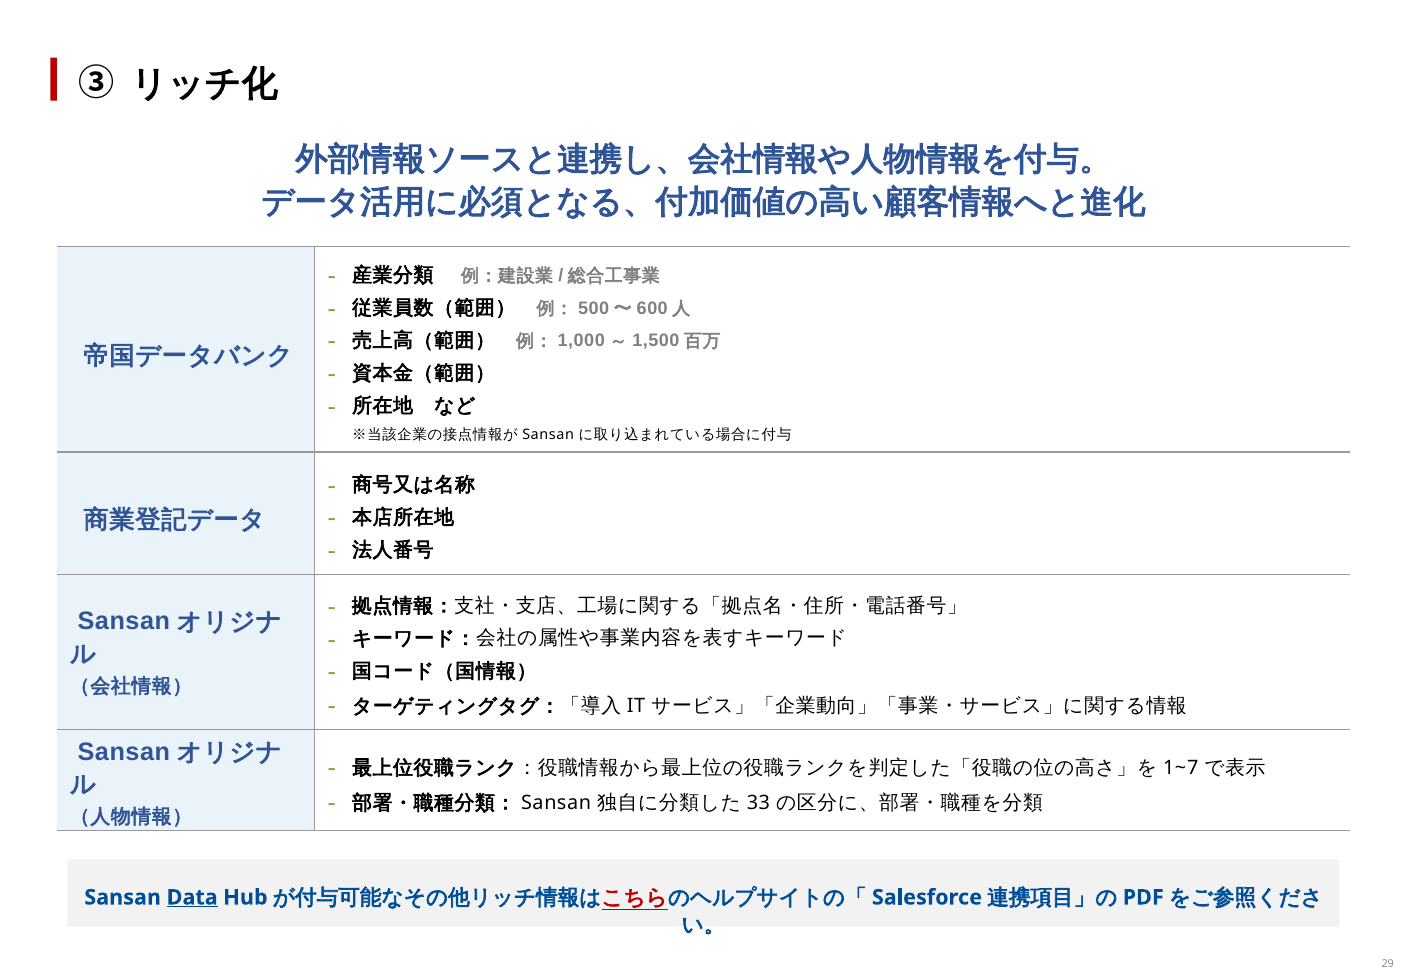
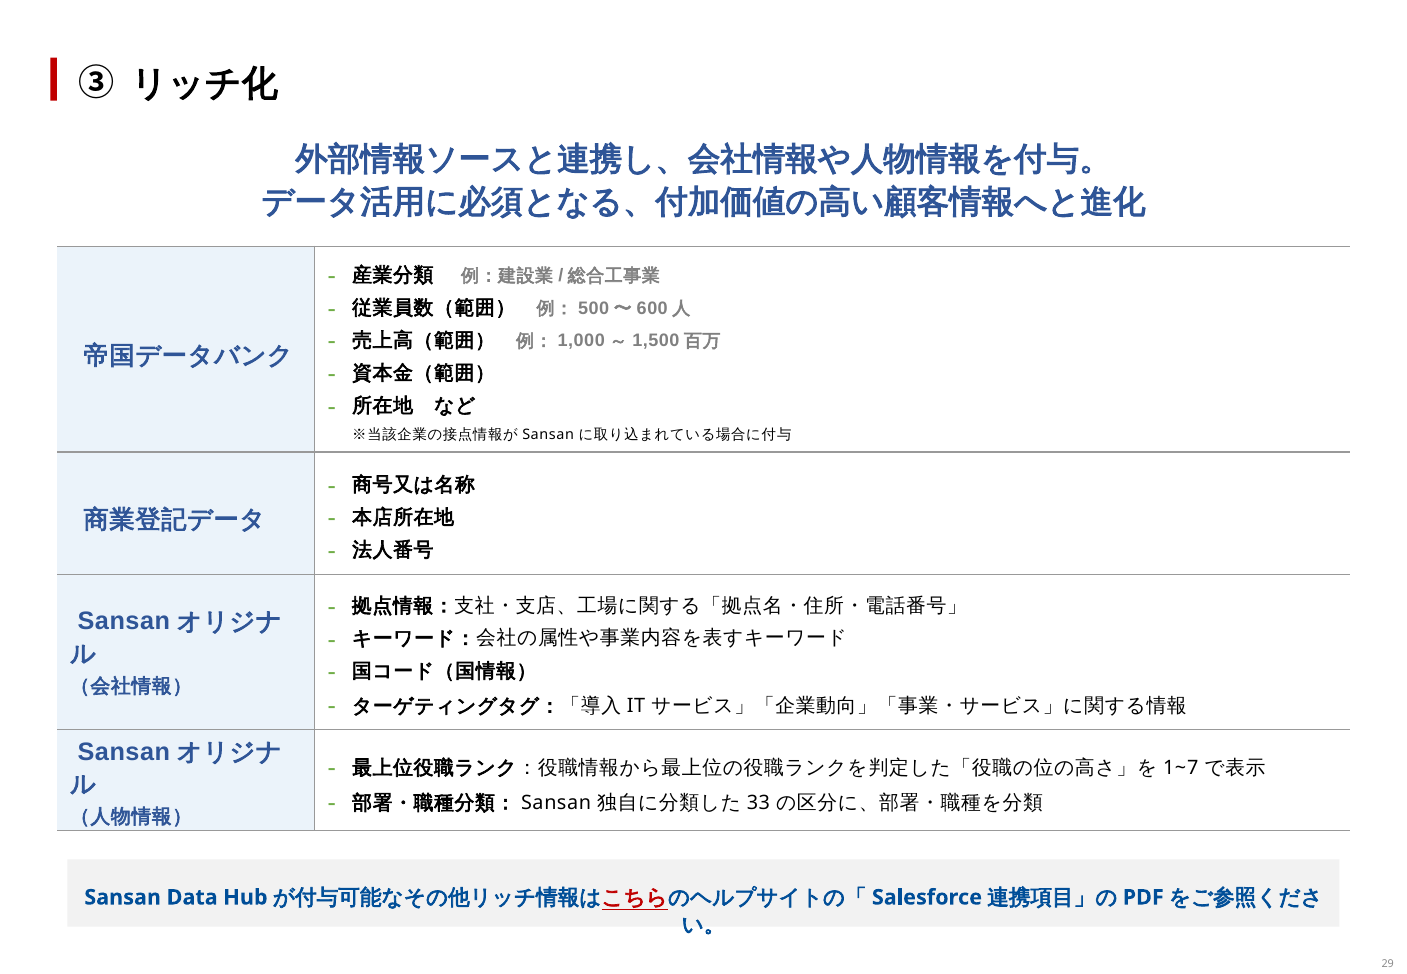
Data underline: present -> none
